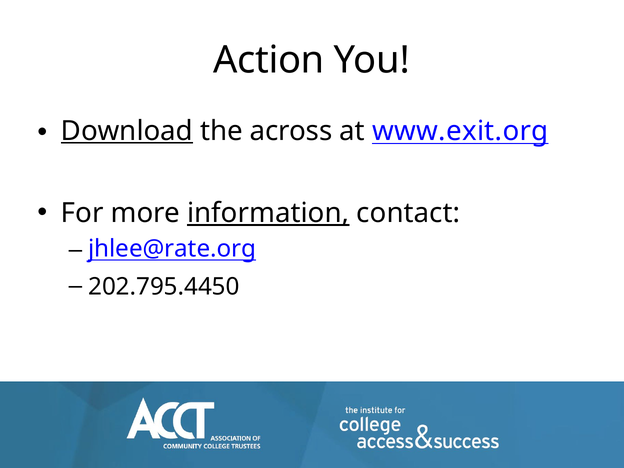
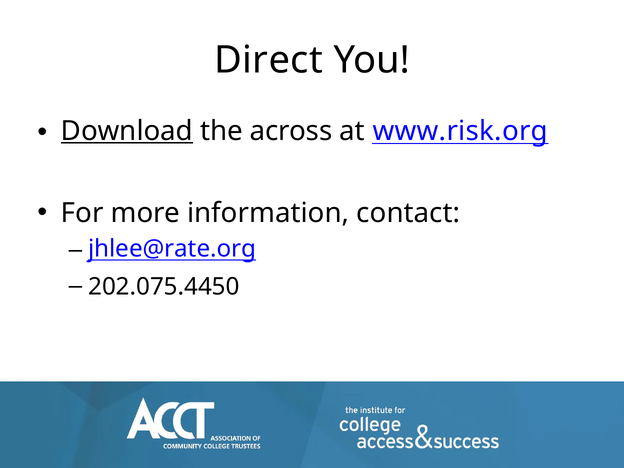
Action: Action -> Direct
www.exit.org: www.exit.org -> www.risk.org
information underline: present -> none
202.795.4450: 202.795.4450 -> 202.075.4450
